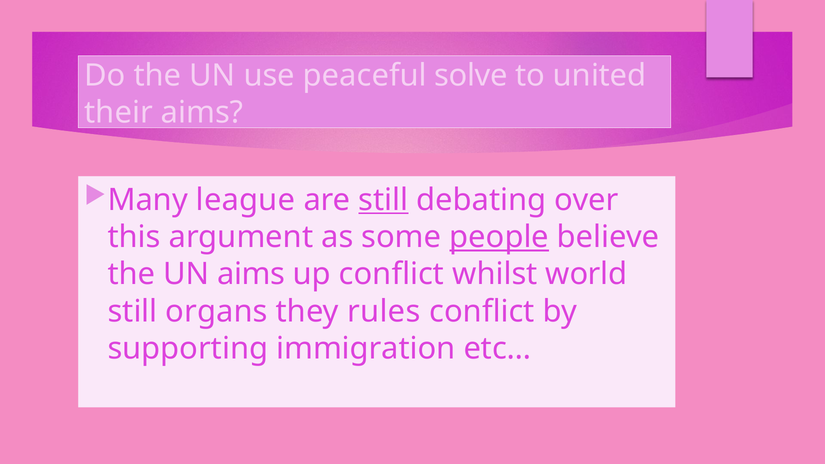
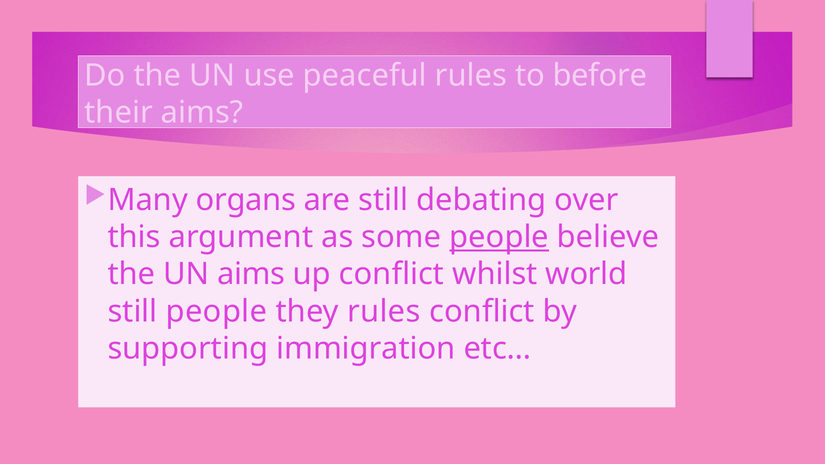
peaceful solve: solve -> rules
united: united -> before
league: league -> organs
still at (383, 200) underline: present -> none
still organs: organs -> people
